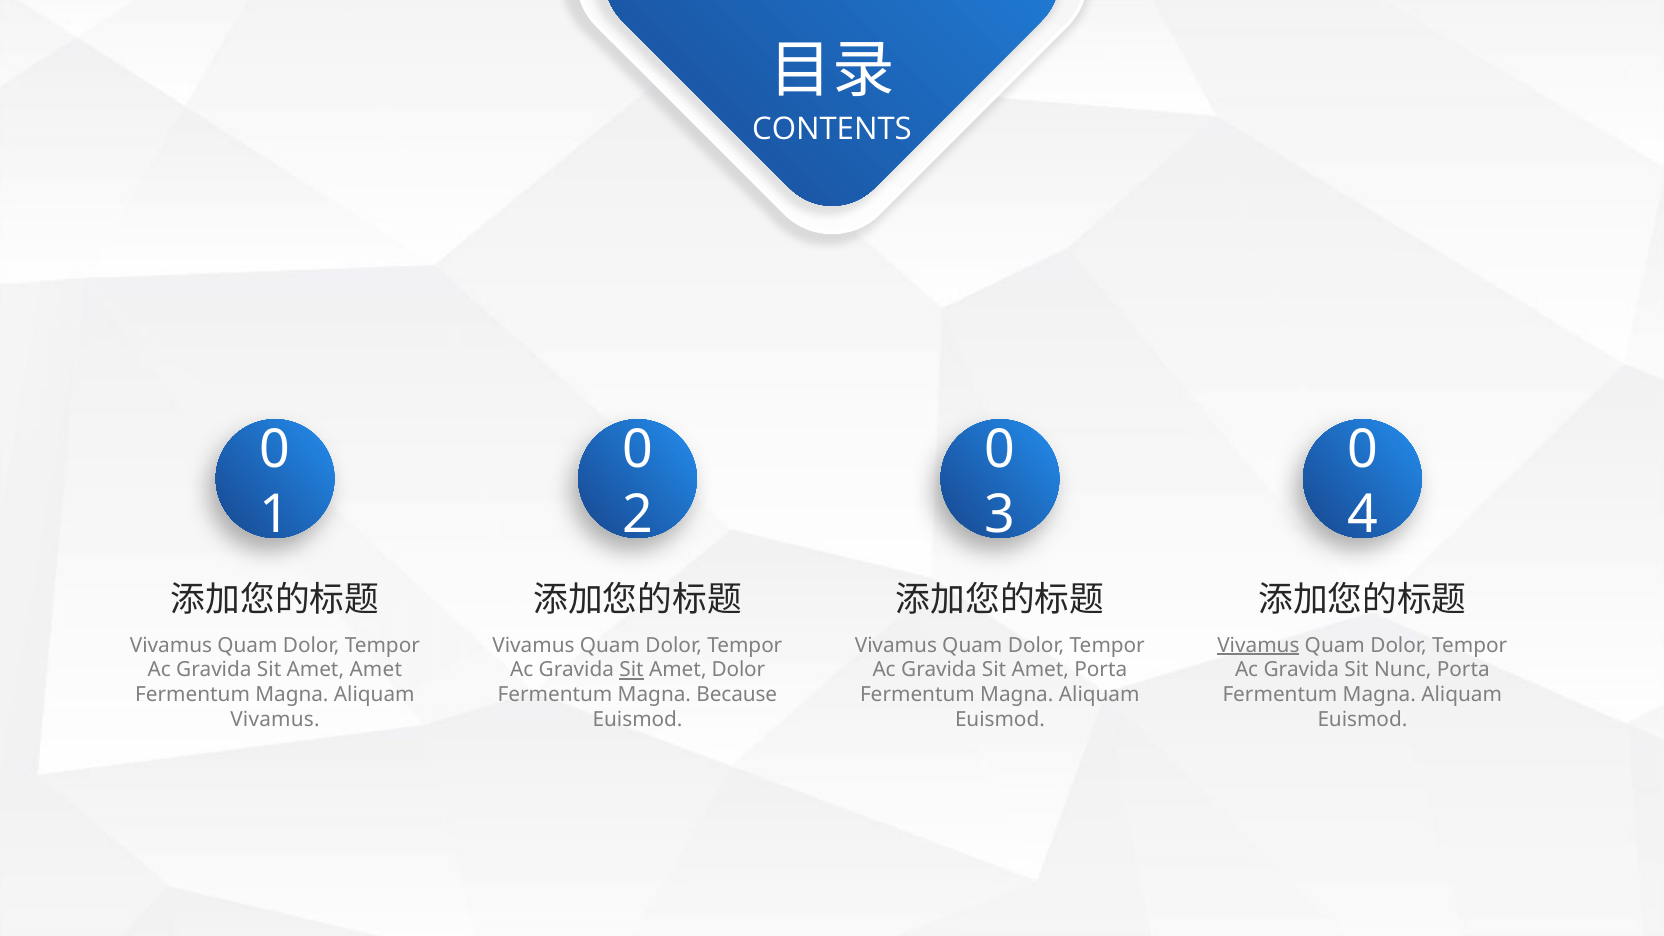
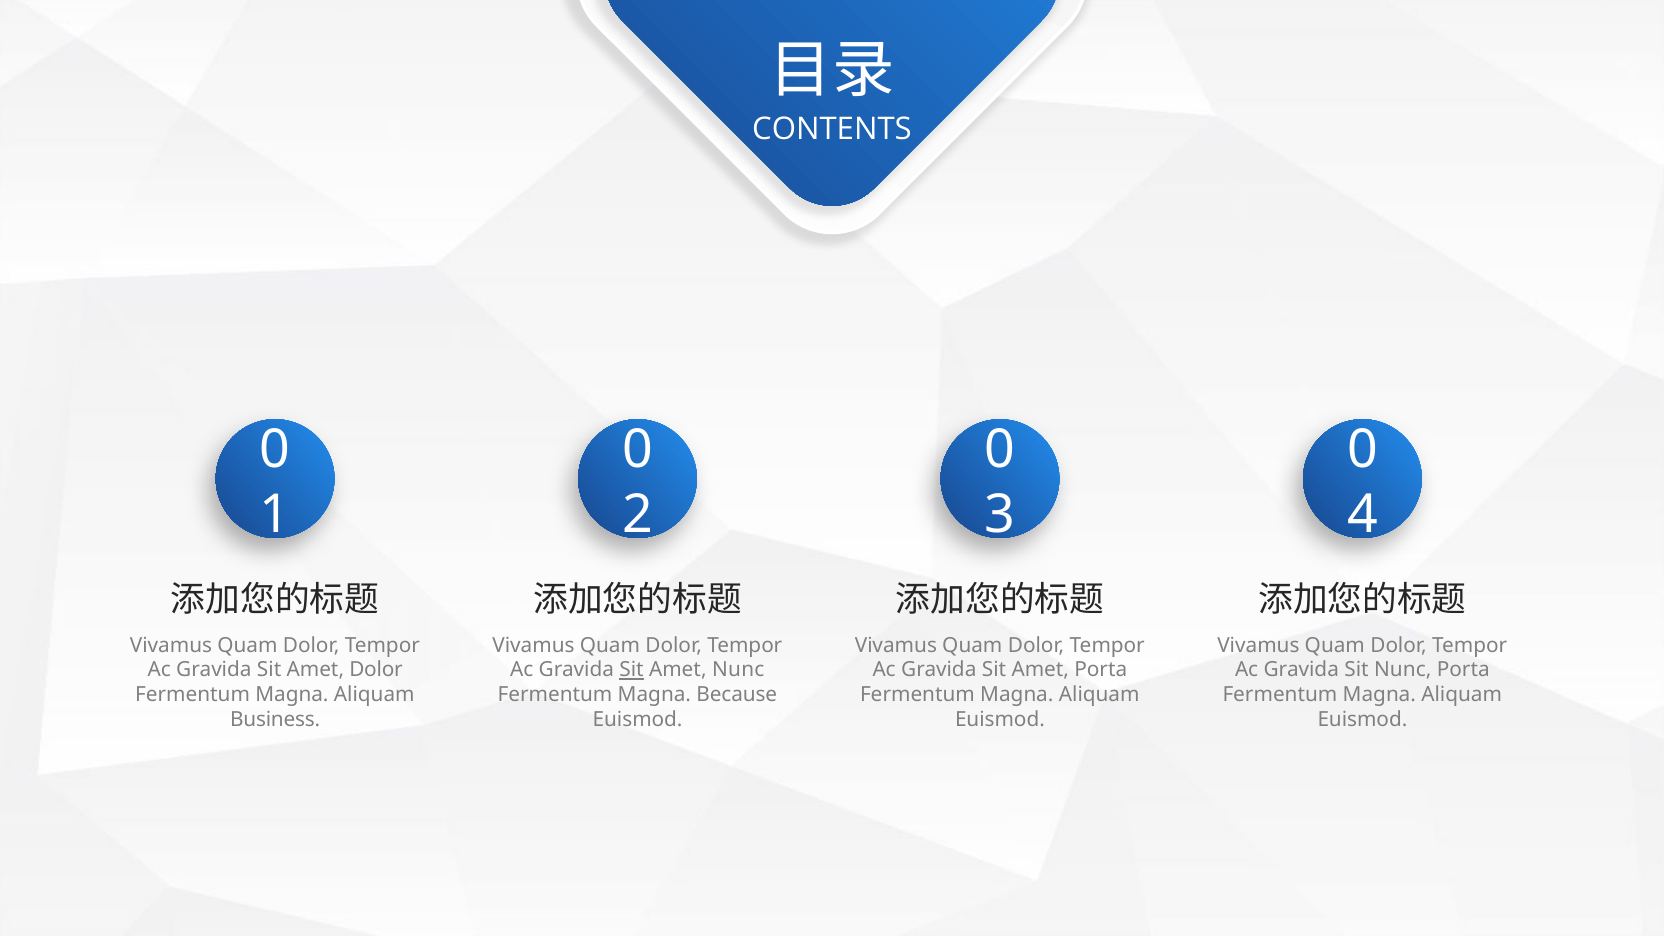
Vivamus at (1258, 645) underline: present -> none
Amet Amet: Amet -> Dolor
Amet Dolor: Dolor -> Nunc
Vivamus at (275, 720): Vivamus -> Business
